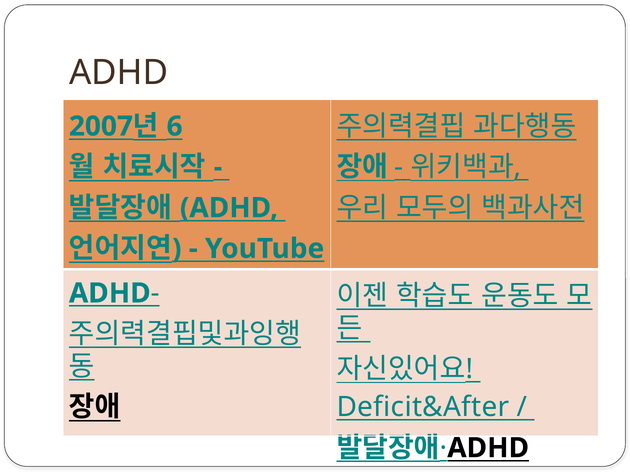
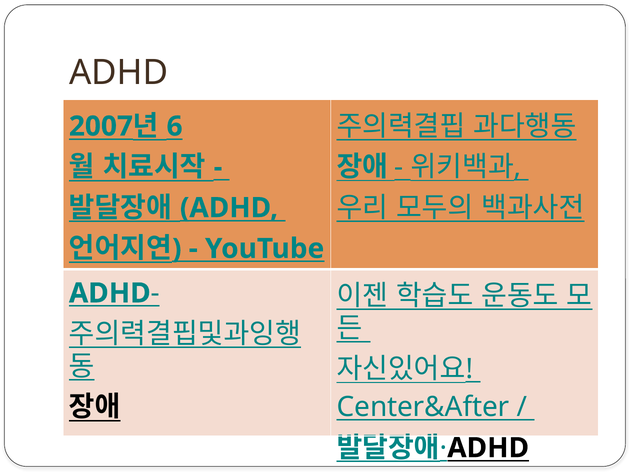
Deficit&After: Deficit&After -> Center&After
